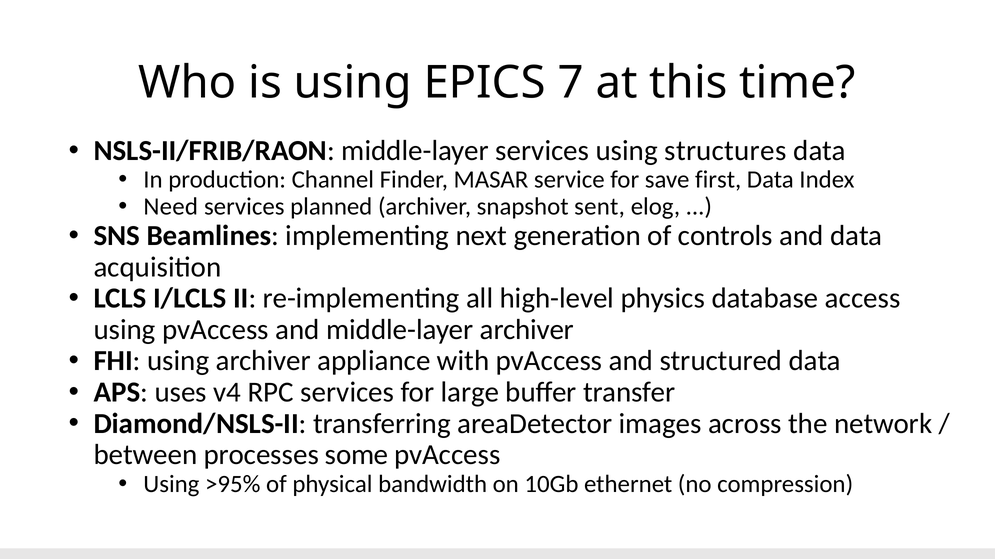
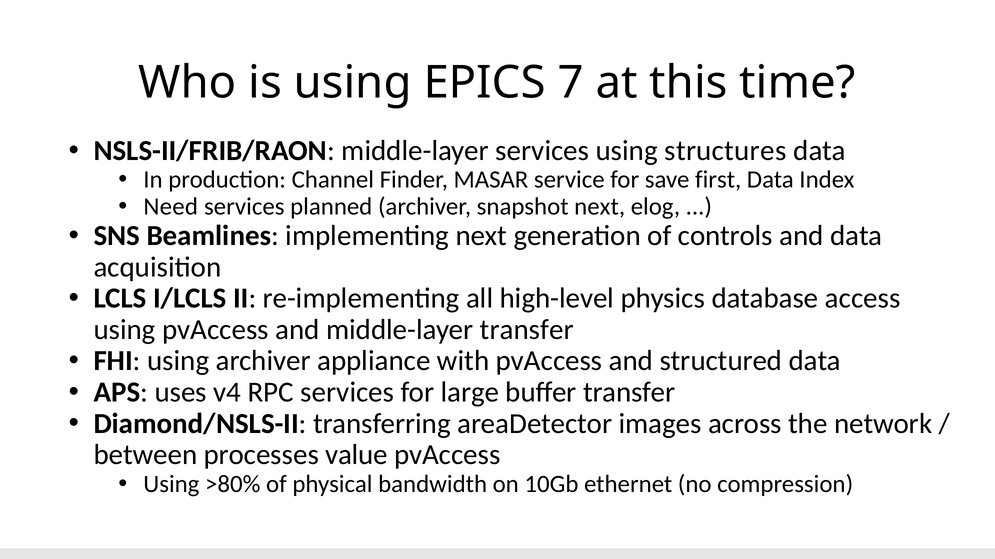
snapshot sent: sent -> next
middle-layer archiver: archiver -> transfer
some: some -> value
>95%: >95% -> >80%
